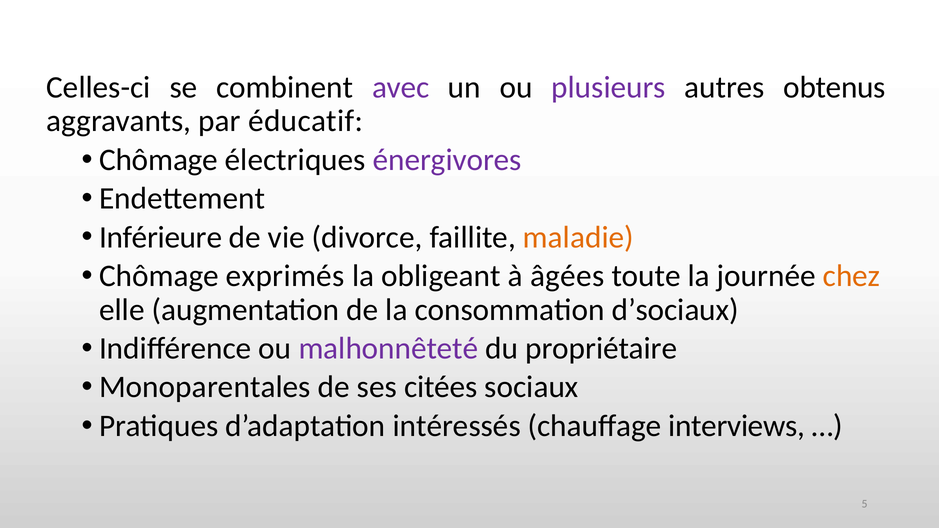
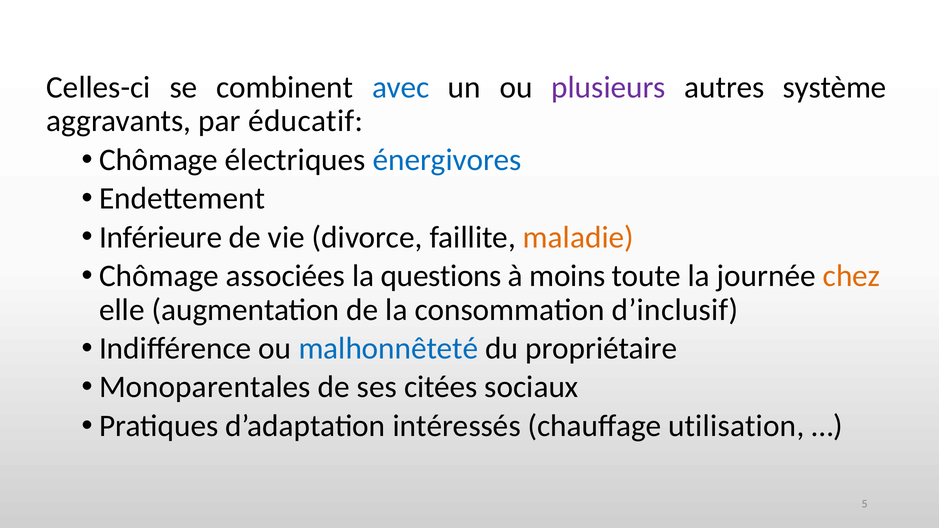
avec colour: purple -> blue
obtenus: obtenus -> système
énergivores colour: purple -> blue
exprimés: exprimés -> associées
obligeant: obligeant -> questions
âgées: âgées -> moins
d’sociaux: d’sociaux -> d’inclusif
malhonnêteté colour: purple -> blue
interviews: interviews -> utilisation
